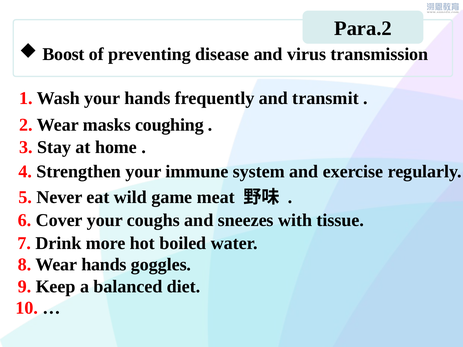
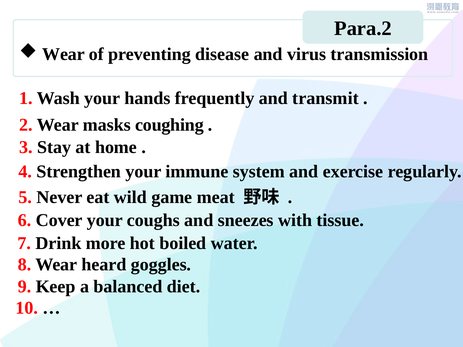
Boost at (64, 54): Boost -> Wear
Wear hands: hands -> heard
